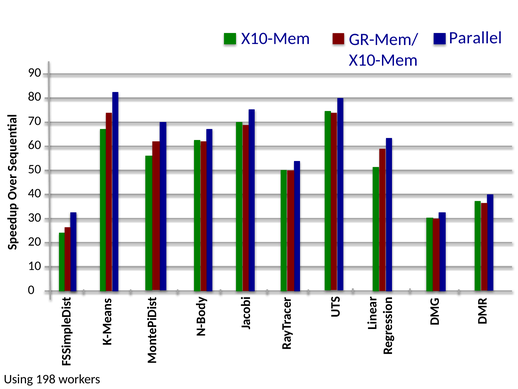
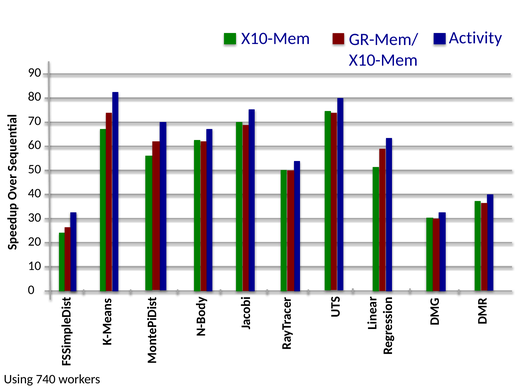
Parallel: Parallel -> Activity
198: 198 -> 740
